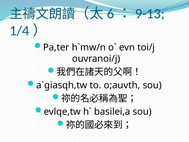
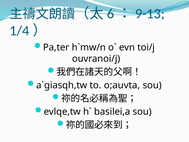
o;auvth: o;auvth -> o;auvta
